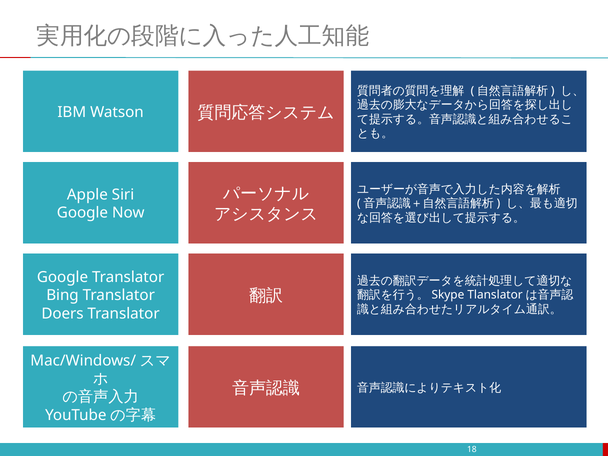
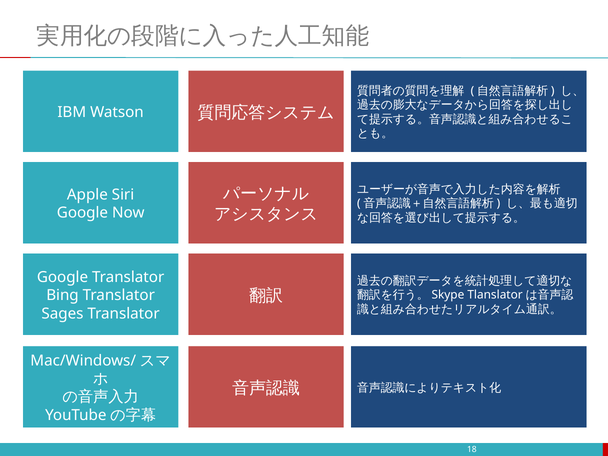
Doers: Doers -> Sages
